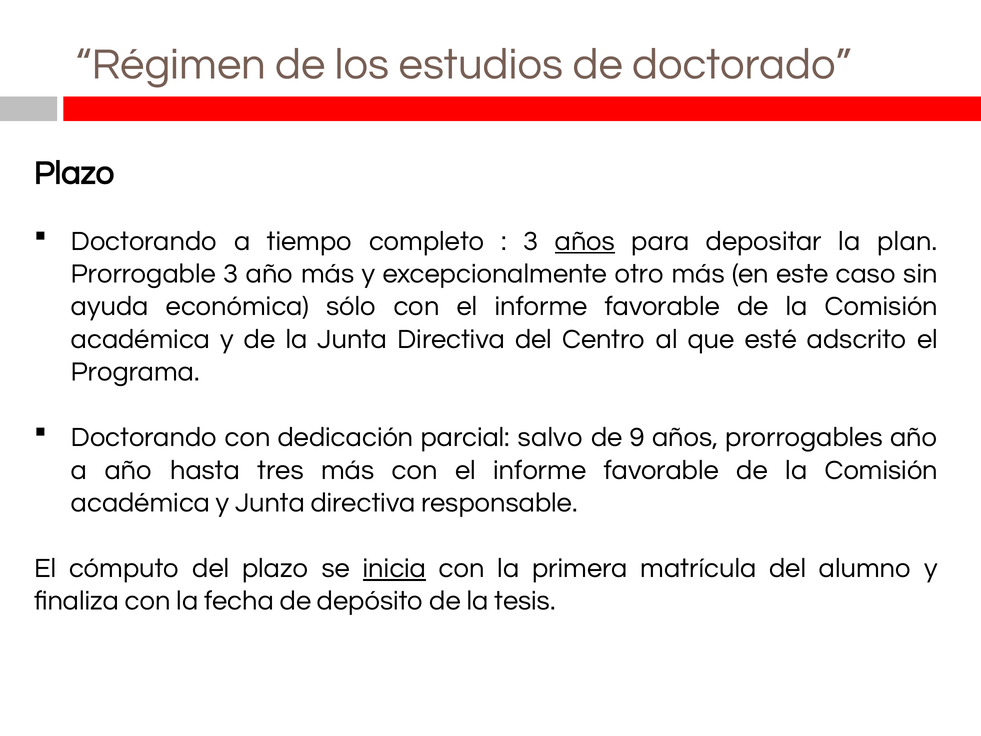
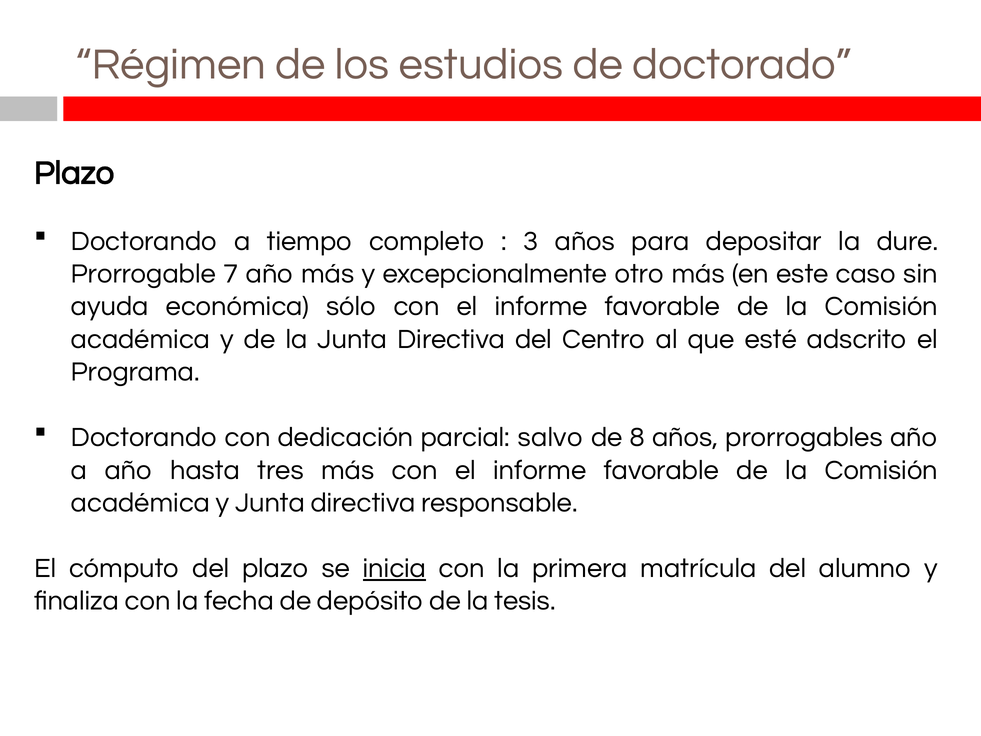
años at (585, 241) underline: present -> none
plan: plan -> dure
Prorrogable 3: 3 -> 7
9: 9 -> 8
